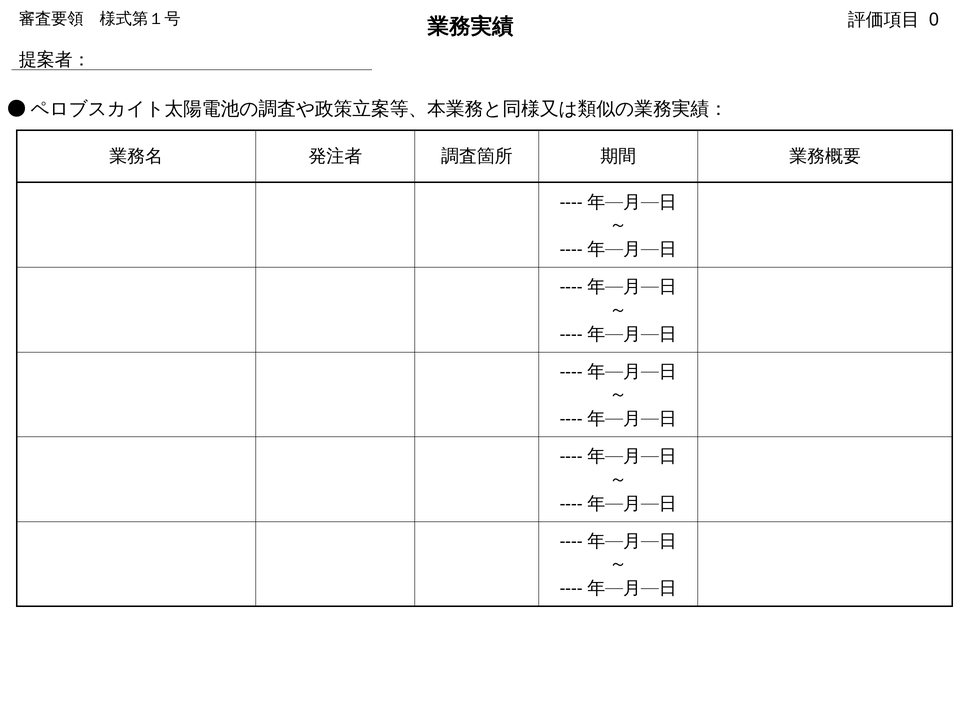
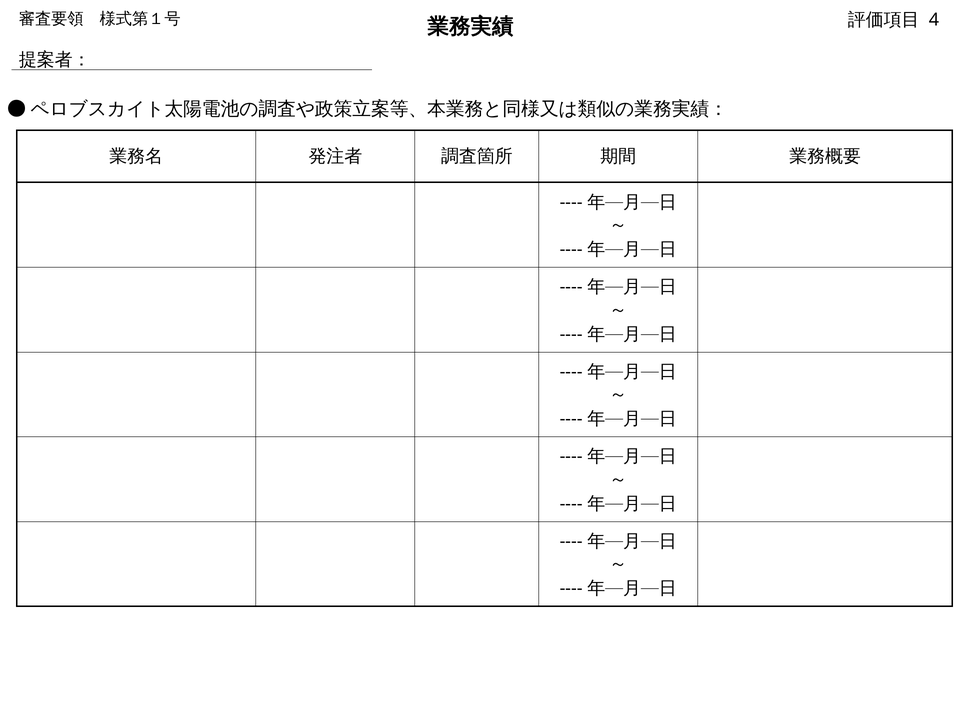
0: 0 -> 4
